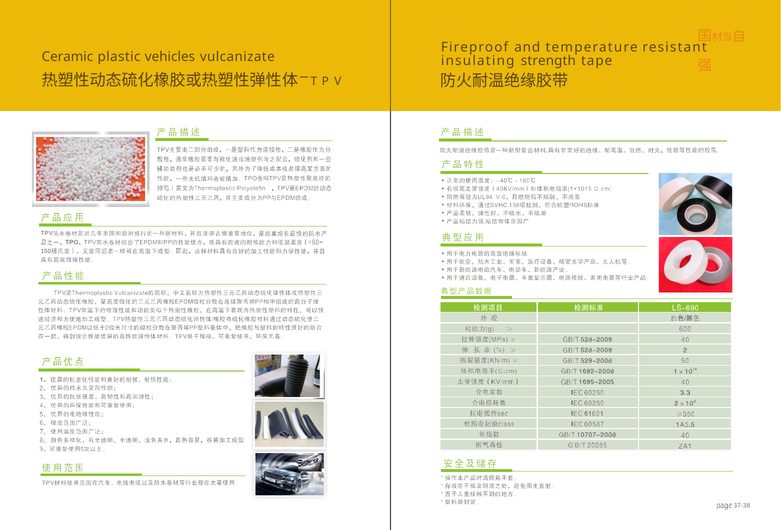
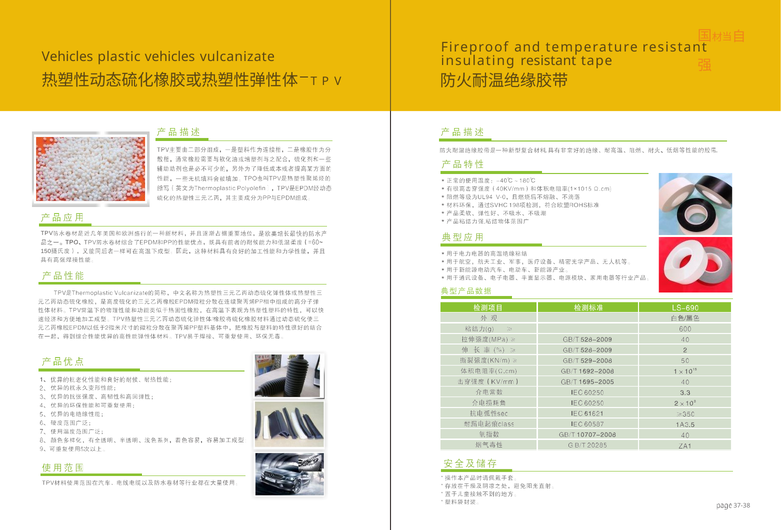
Ceramic at (67, 57): Ceramic -> Vehicles
insulating strength: strength -> resistant
